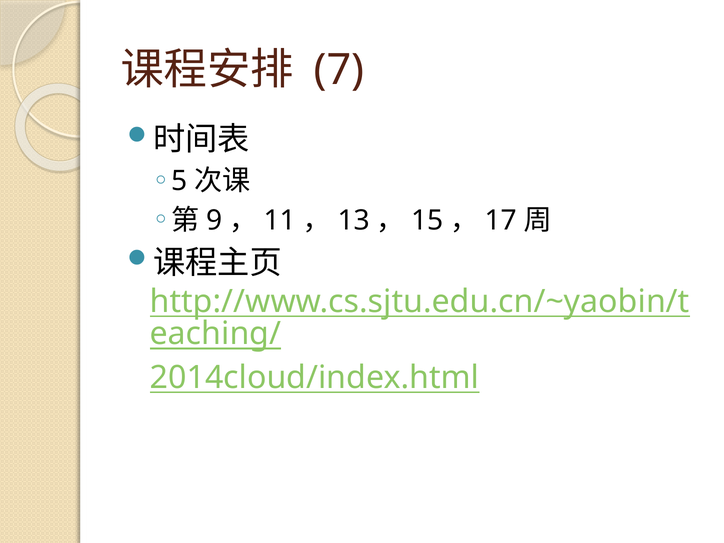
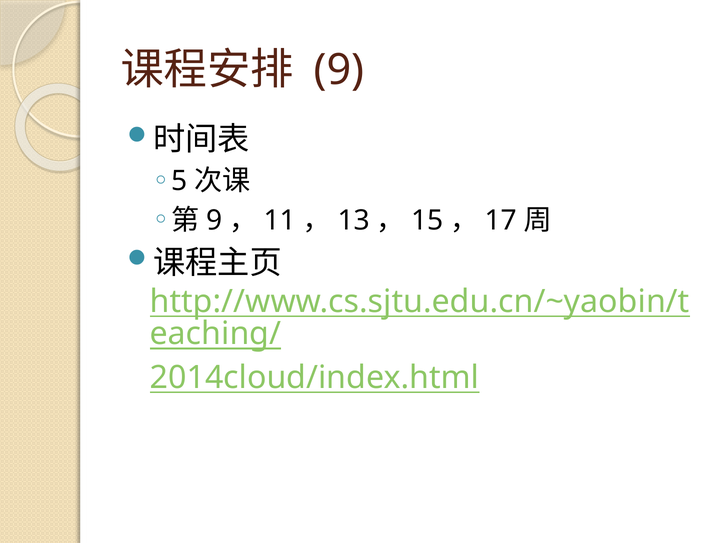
7 at (339, 70): 7 -> 9
